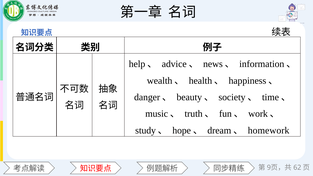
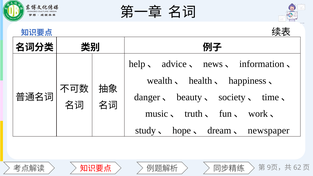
homework: homework -> newspaper
